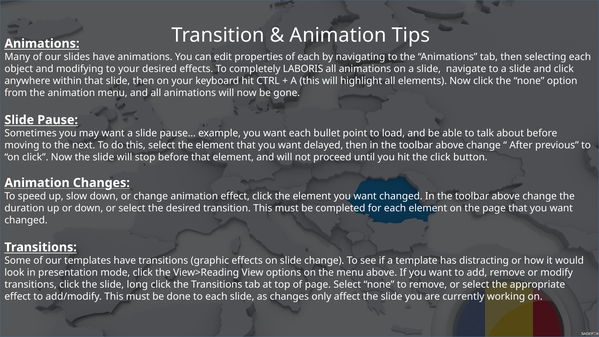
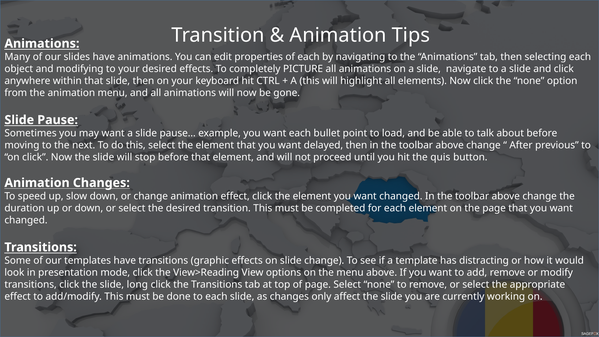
LABORIS: LABORIS -> PICTURE
the click: click -> quis
